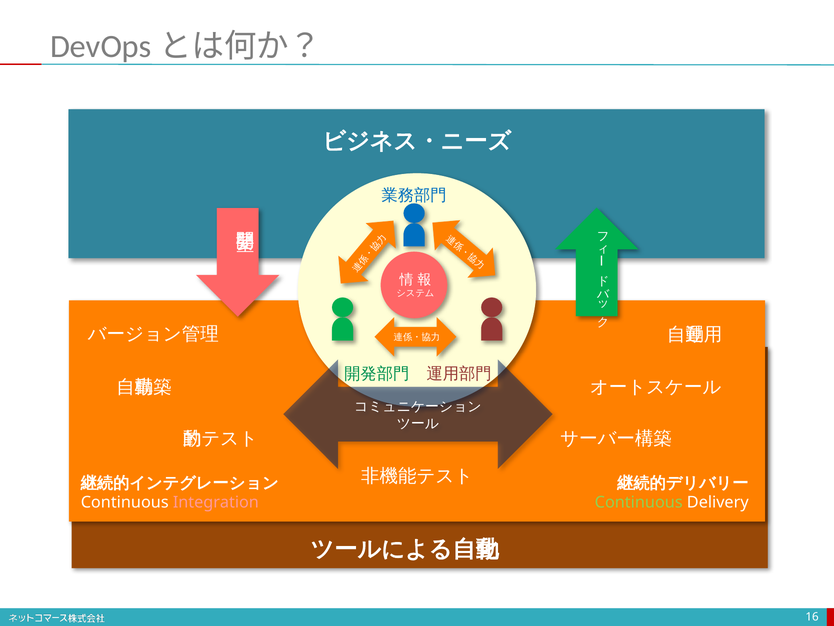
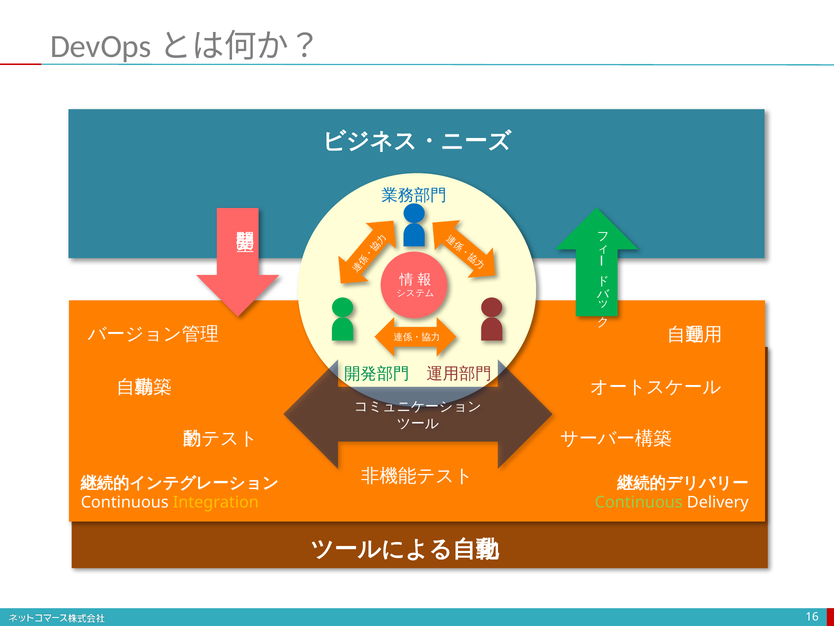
Integration colour: pink -> yellow
